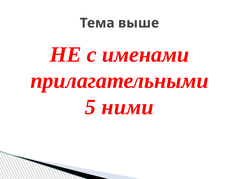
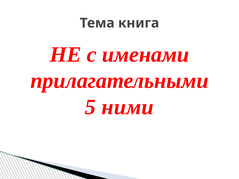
выше: выше -> книга
